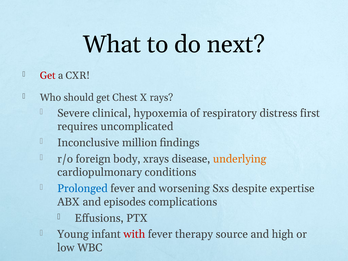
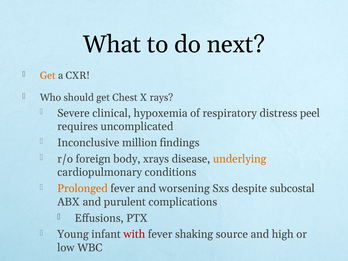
Get at (48, 76) colour: red -> orange
first: first -> peel
Prolonged colour: blue -> orange
expertise: expertise -> subcostal
episodes: episodes -> purulent
therapy: therapy -> shaking
